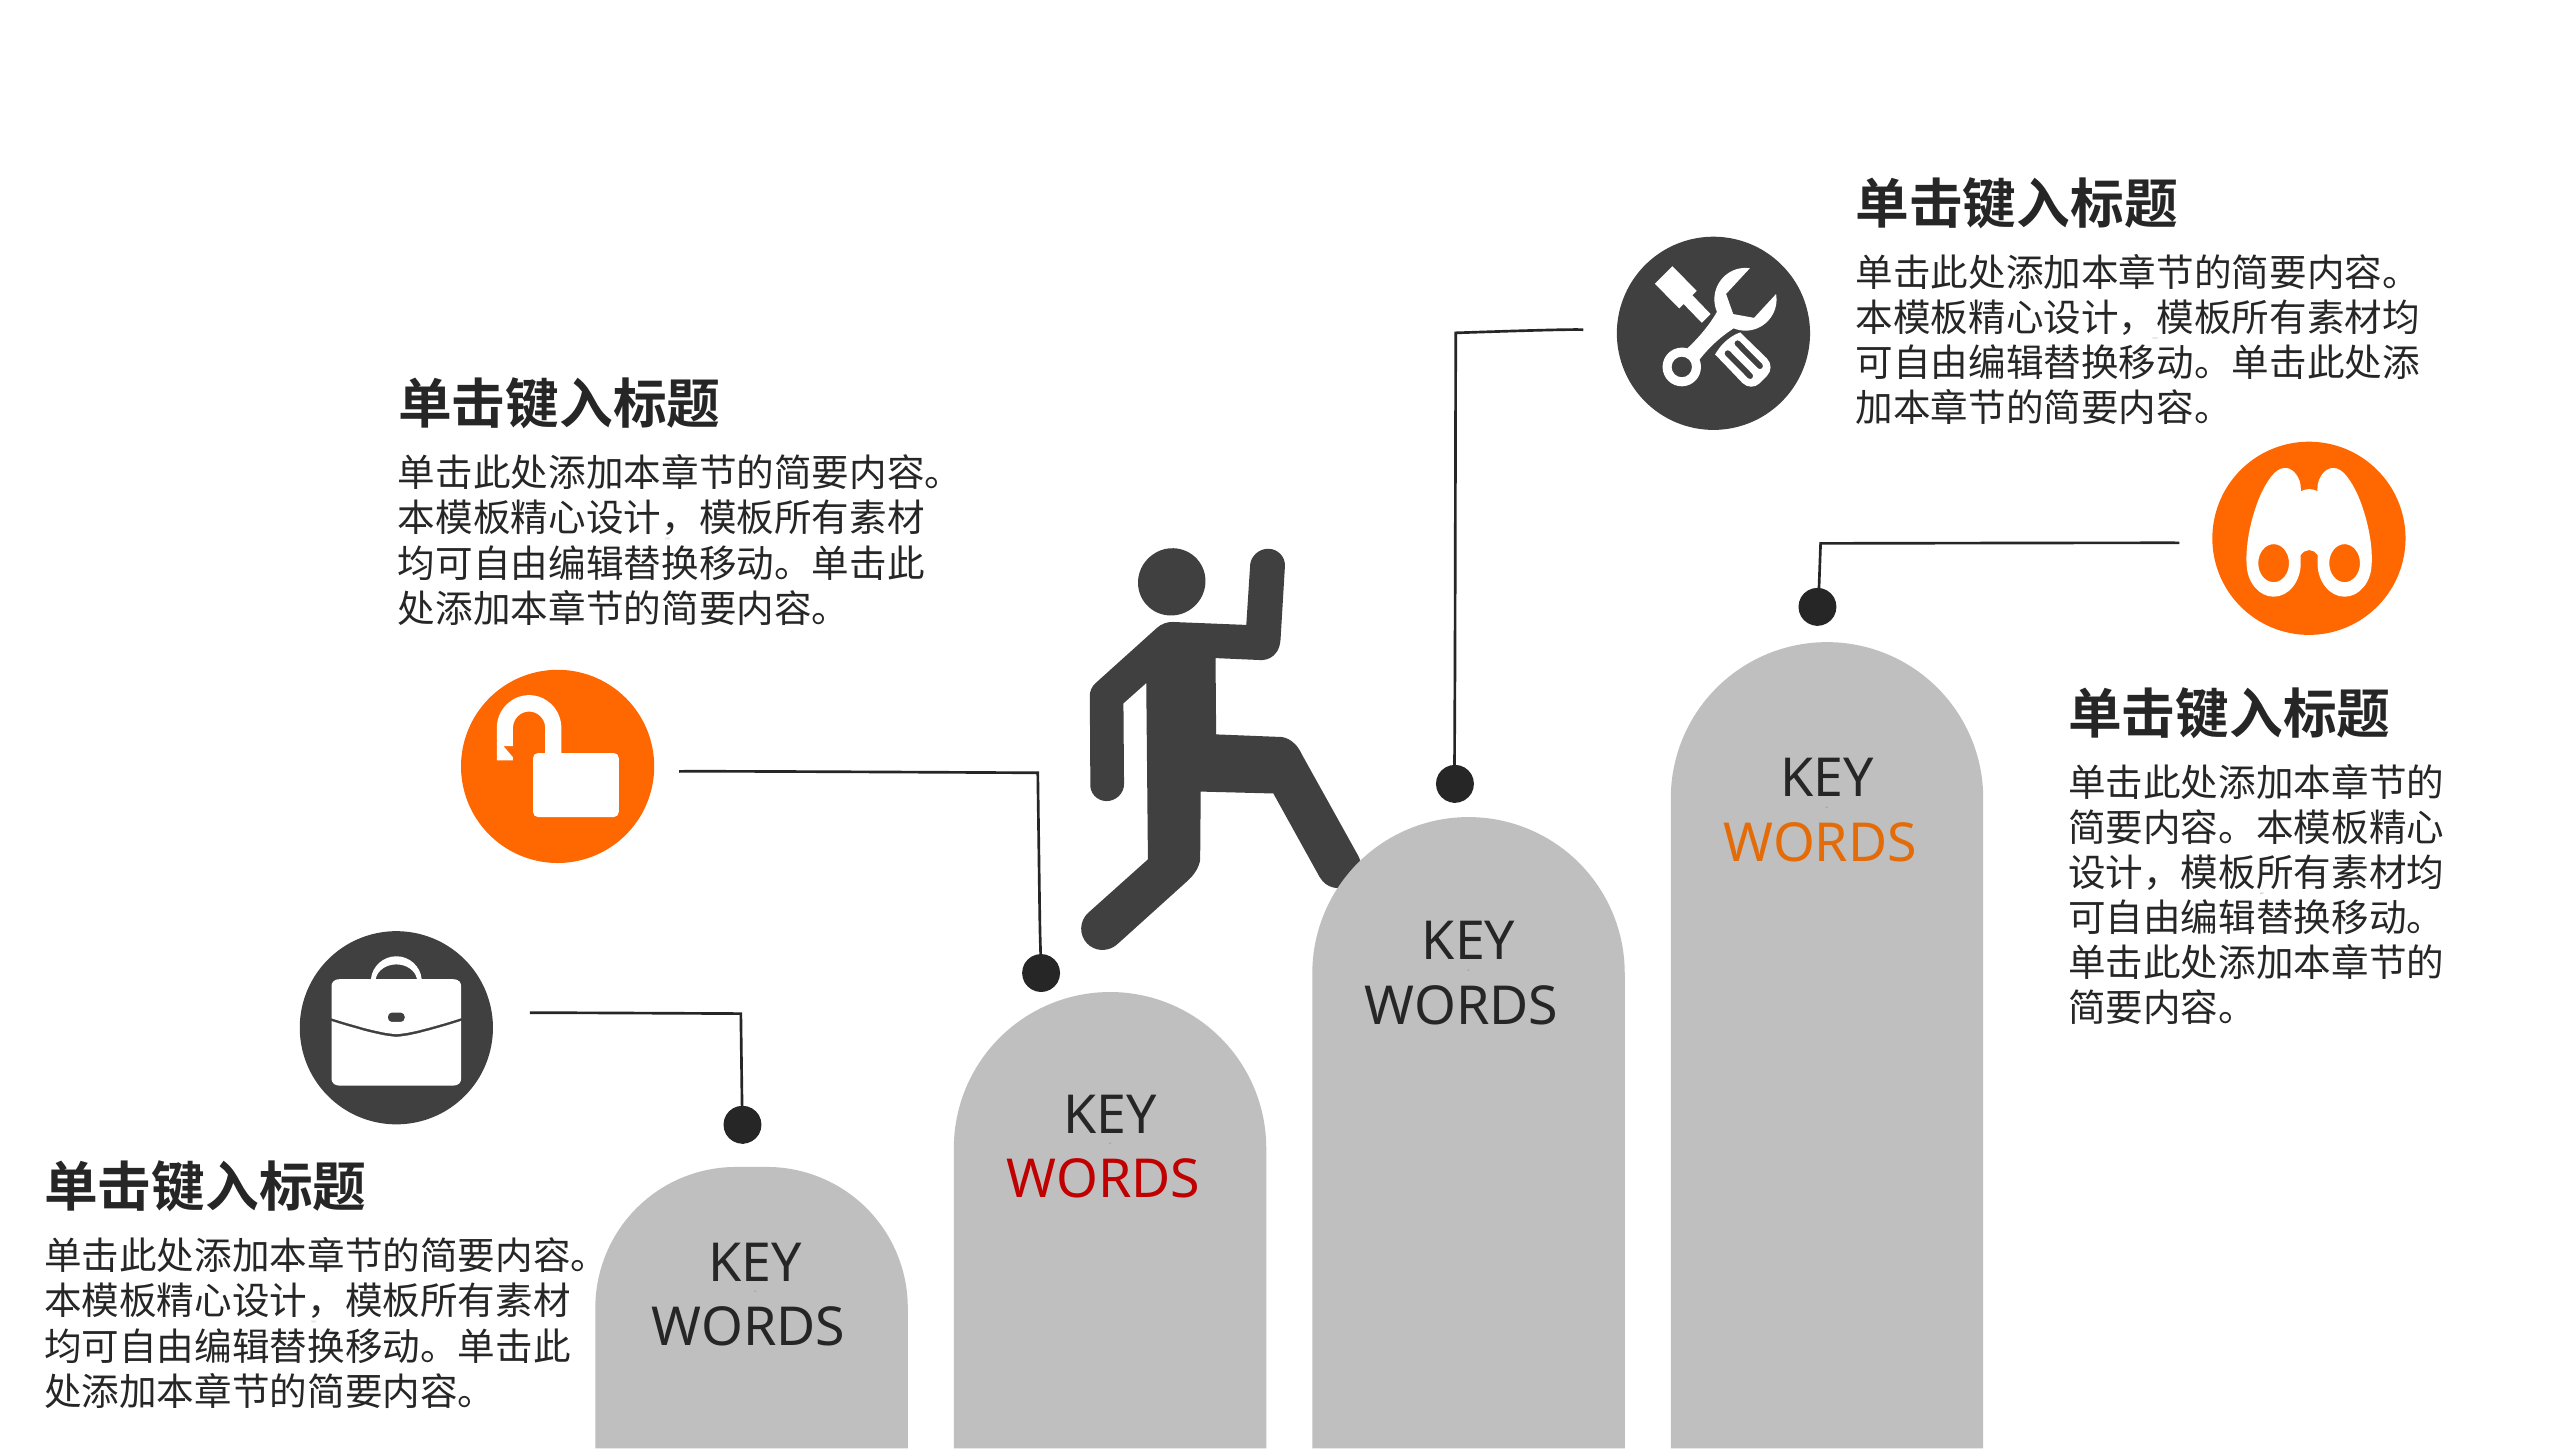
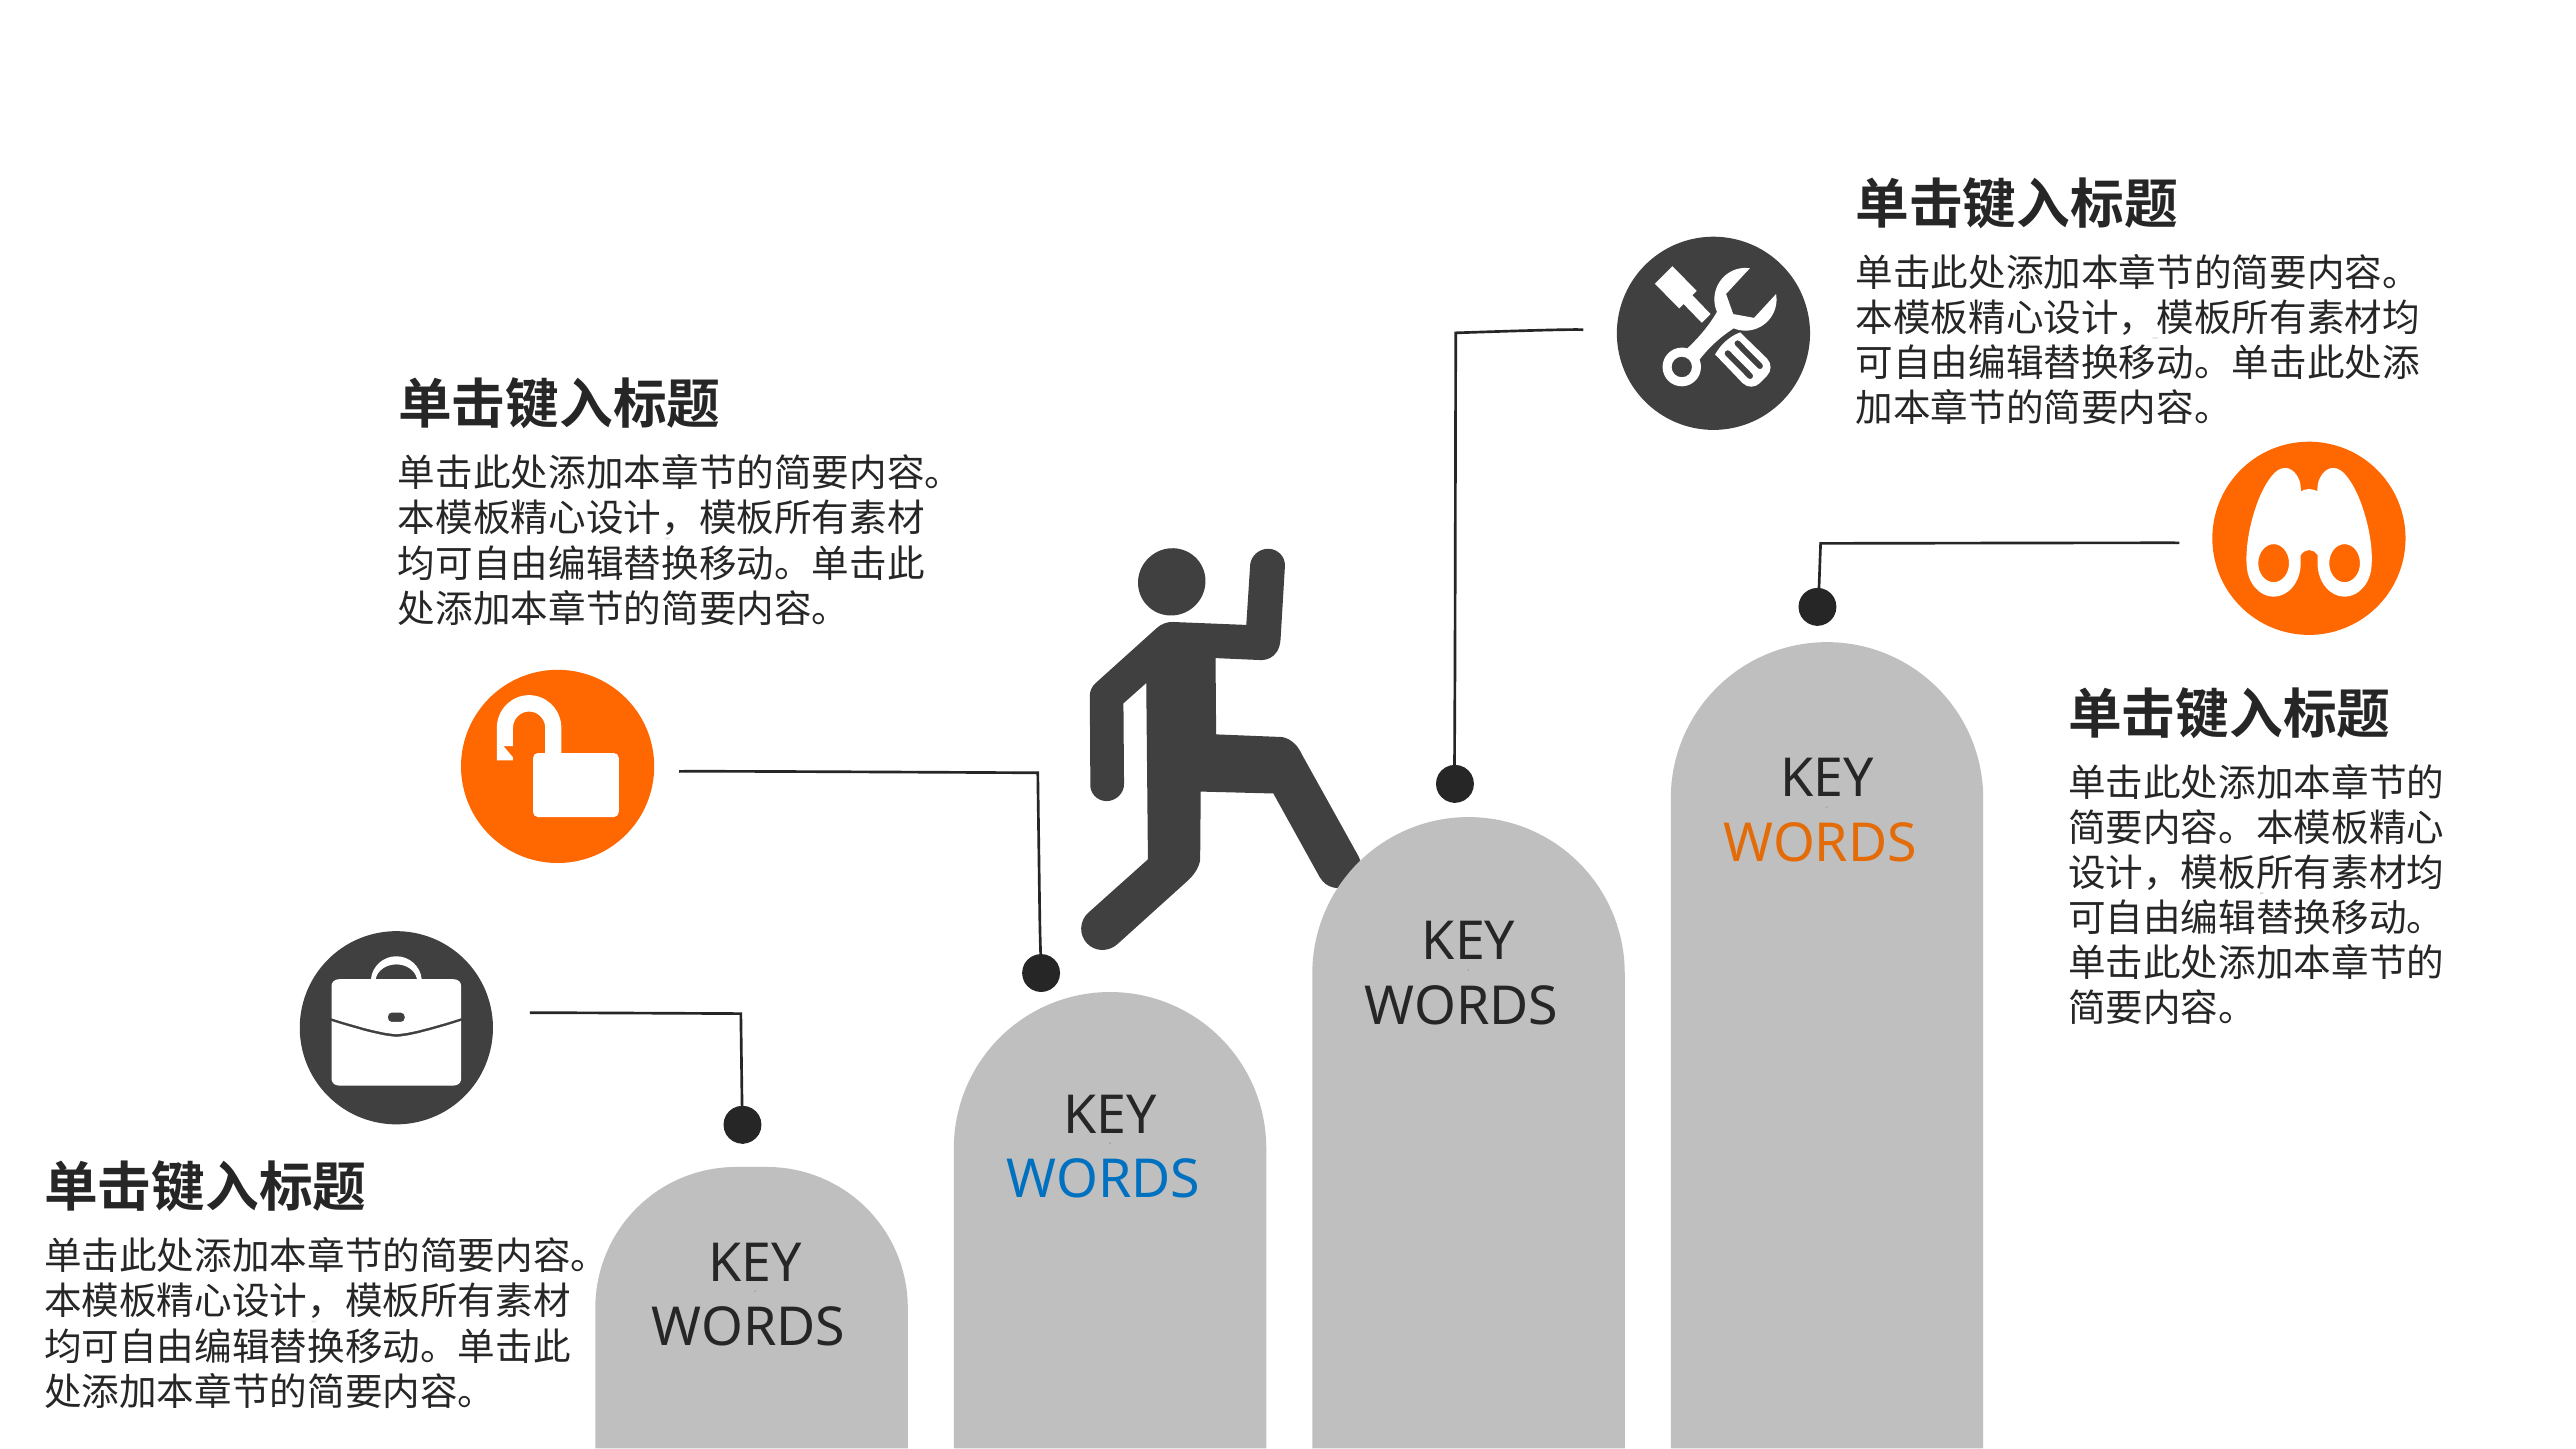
WORDS at (1103, 1180) colour: red -> blue
